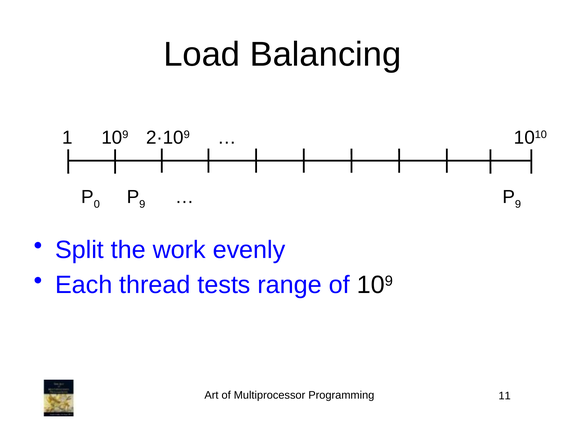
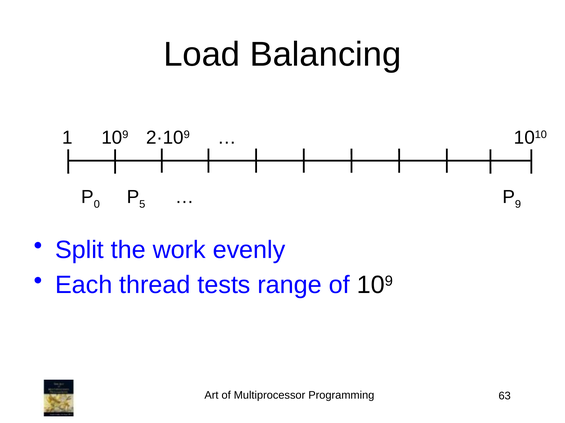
9 at (142, 205): 9 -> 5
11: 11 -> 63
